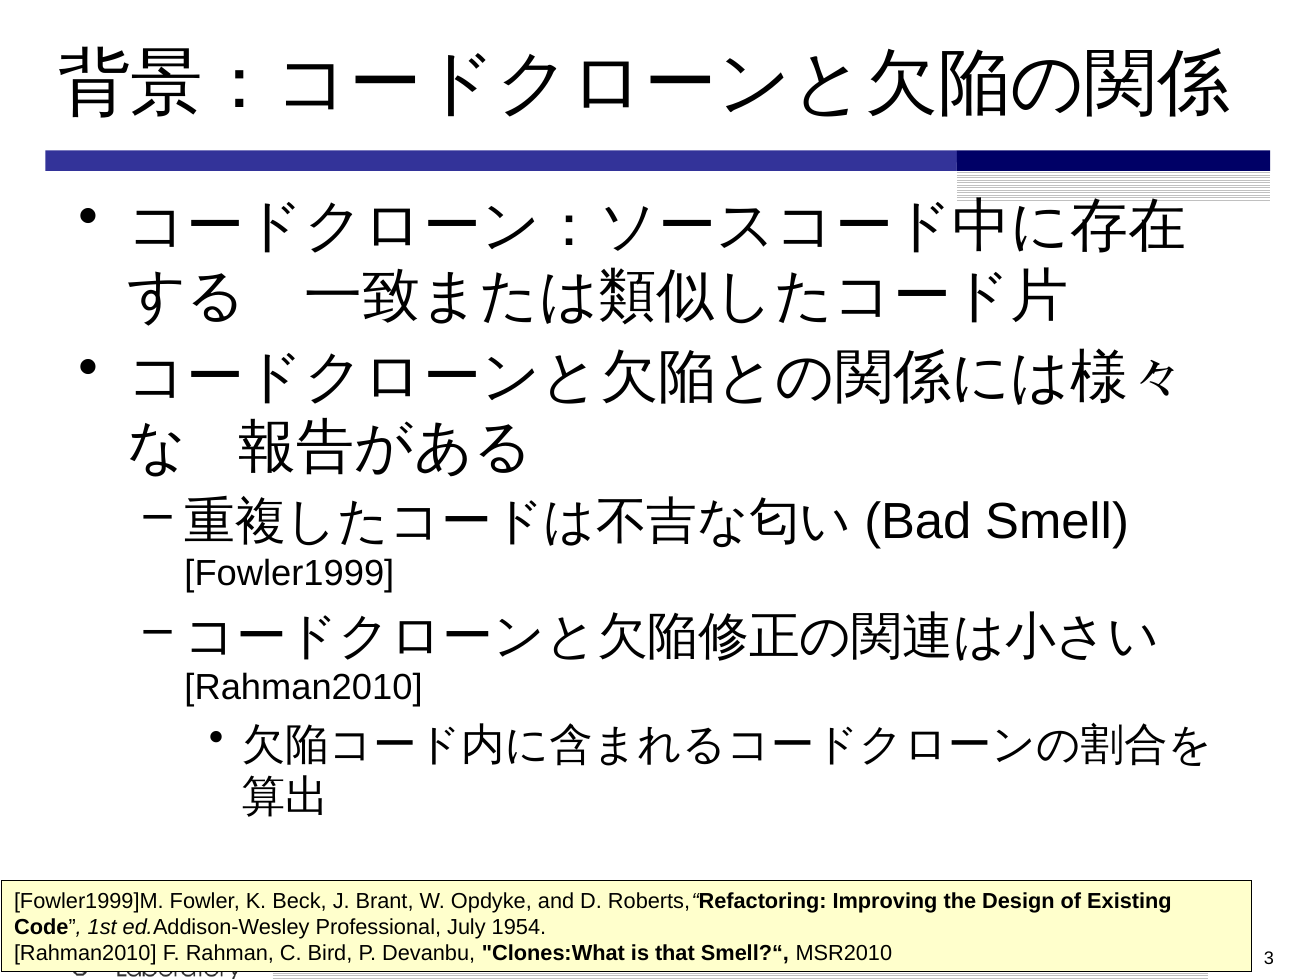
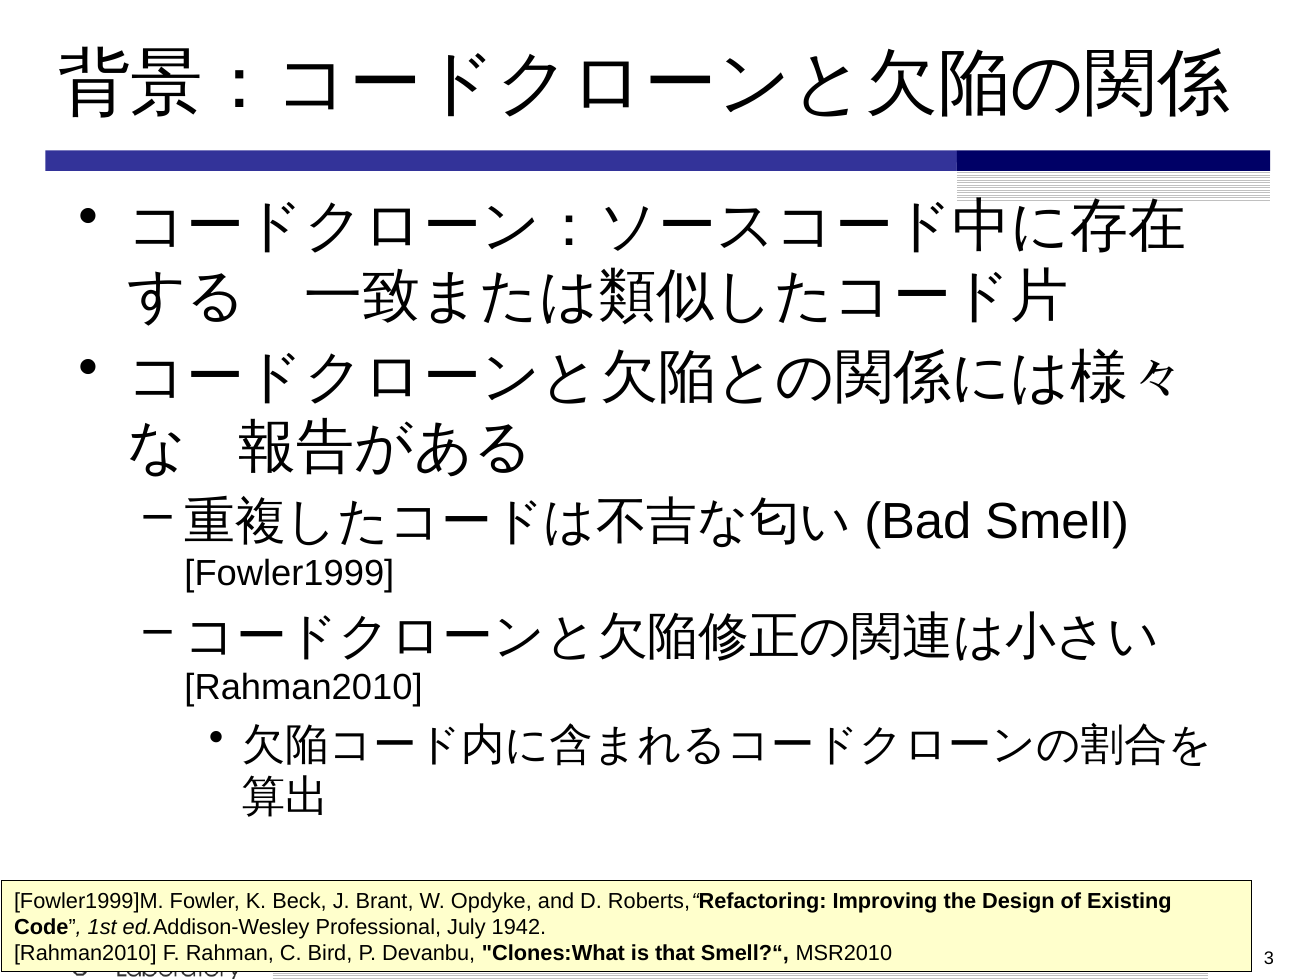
1954: 1954 -> 1942
